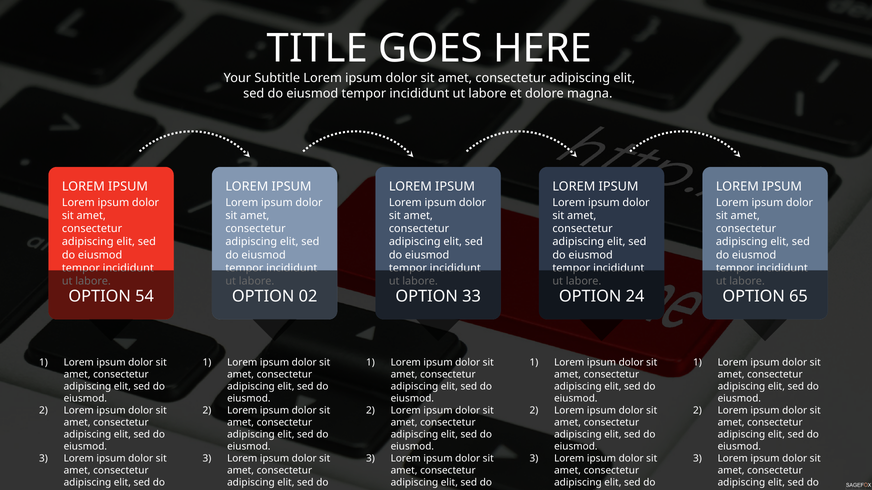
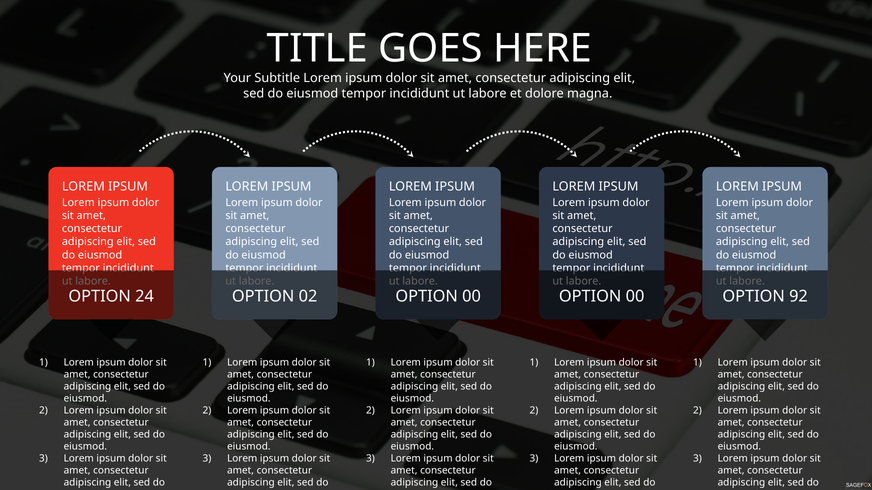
54: 54 -> 24
33 at (472, 296): 33 -> 00
24 at (635, 296): 24 -> 00
65: 65 -> 92
